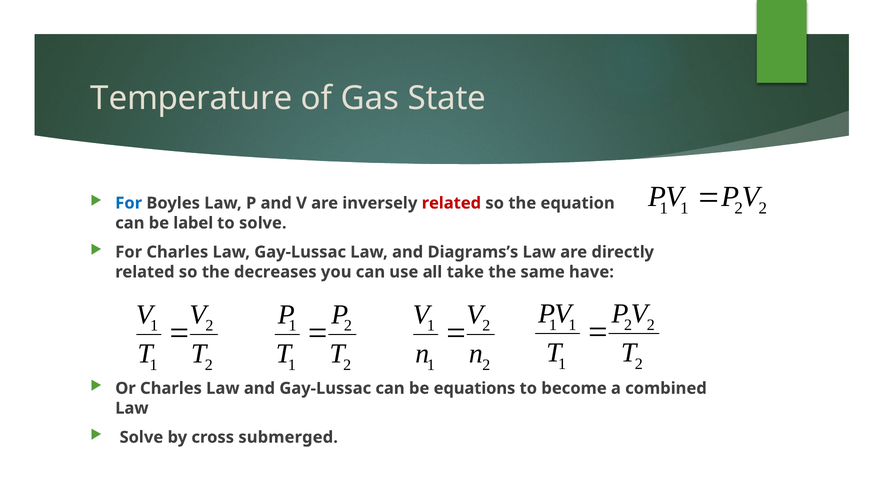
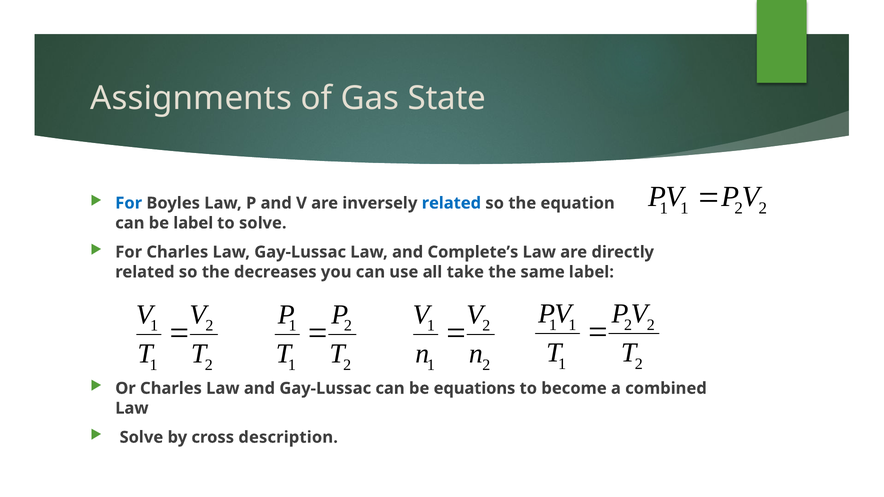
Temperature: Temperature -> Assignments
related at (451, 203) colour: red -> blue
Diagrams’s: Diagrams’s -> Complete’s
same have: have -> label
submerged: submerged -> description
